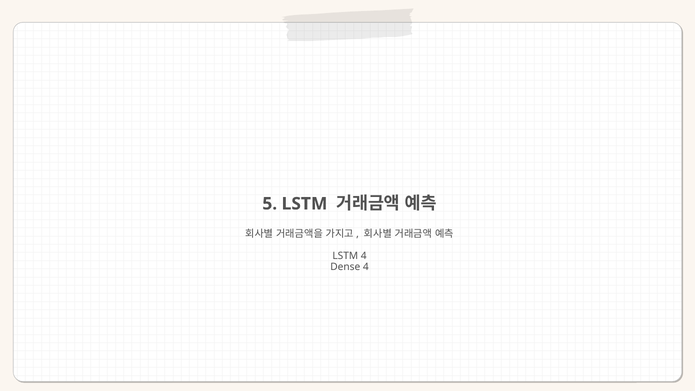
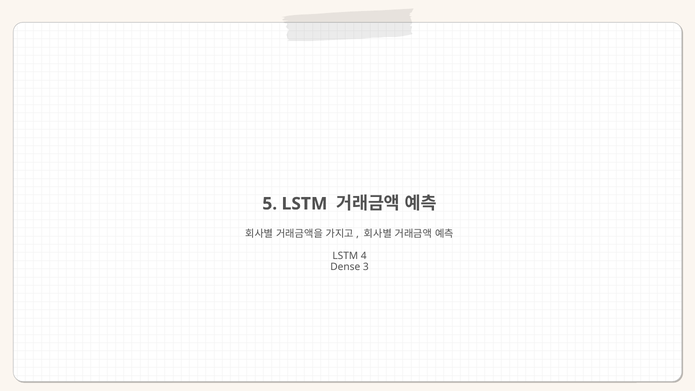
Dense 4: 4 -> 3
